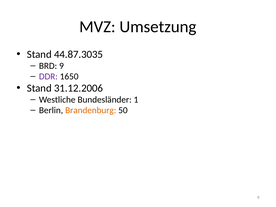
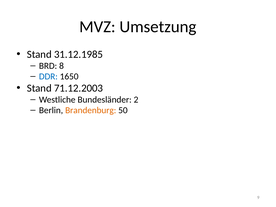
44.87.3035: 44.87.3035 -> 31.12.1985
BRD 9: 9 -> 8
DDR colour: purple -> blue
31.12.2006: 31.12.2006 -> 71.12.2003
1: 1 -> 2
